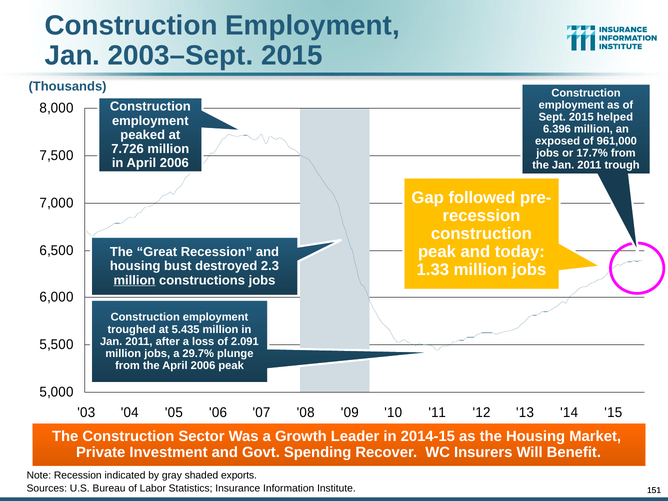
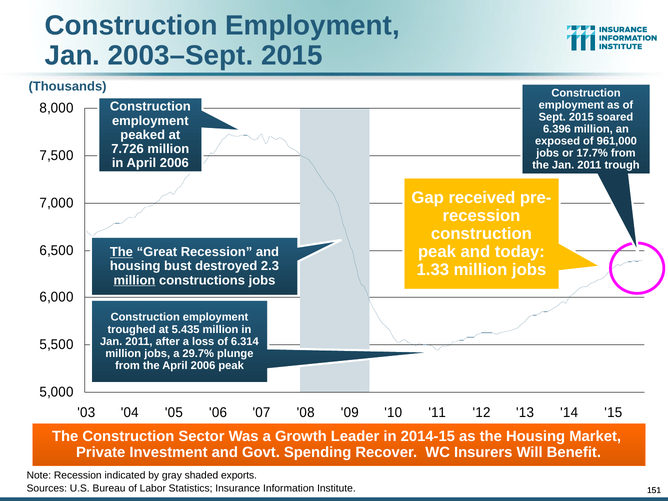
helped: helped -> soared
followed: followed -> received
The at (121, 252) underline: none -> present
2.091: 2.091 -> 6.314
